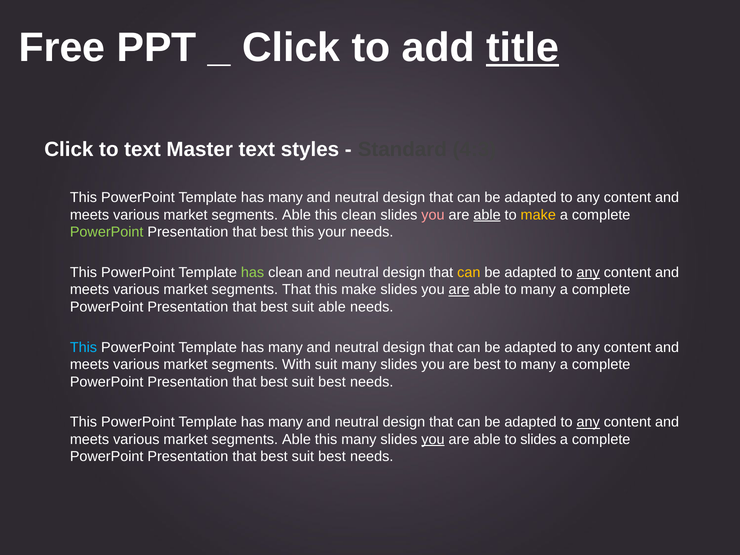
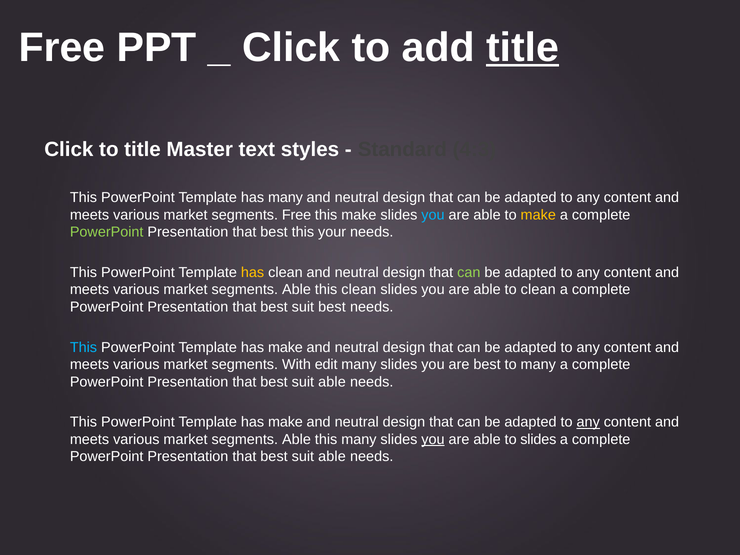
to text: text -> title
Able at (296, 215): Able -> Free
this clean: clean -> make
you at (433, 215) colour: pink -> light blue
able at (487, 215) underline: present -> none
has at (253, 272) colour: light green -> yellow
can at (469, 272) colour: yellow -> light green
any at (588, 272) underline: present -> none
That at (296, 290): That -> Able
this make: make -> clean
are at (459, 290) underline: present -> none
able to many: many -> clean
suit able: able -> best
many at (285, 347): many -> make
With suit: suit -> edit
best at (332, 382): best -> able
many at (285, 422): many -> make
best at (332, 457): best -> able
